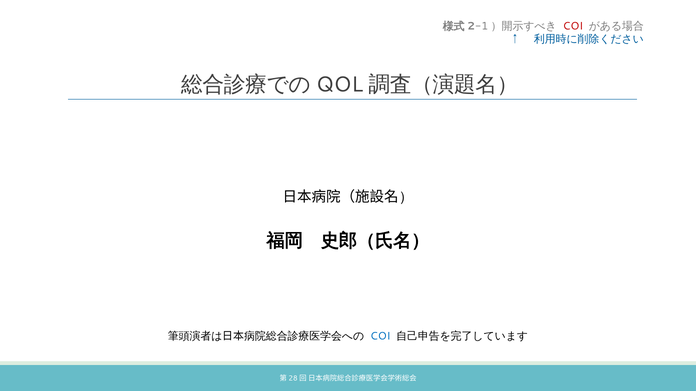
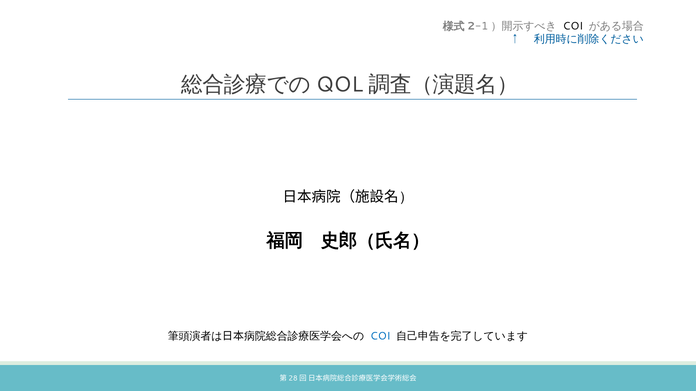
COI at (573, 26) colour: red -> black
